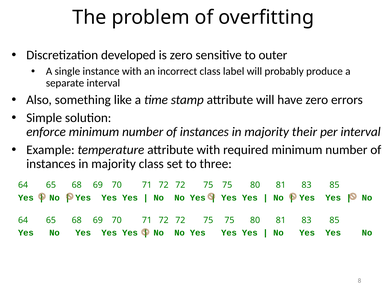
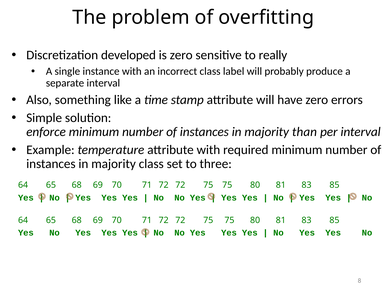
outer: outer -> really
their: their -> than
